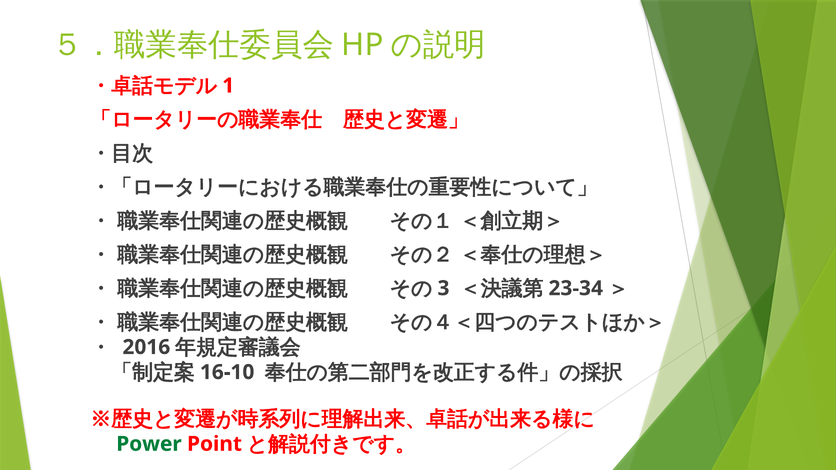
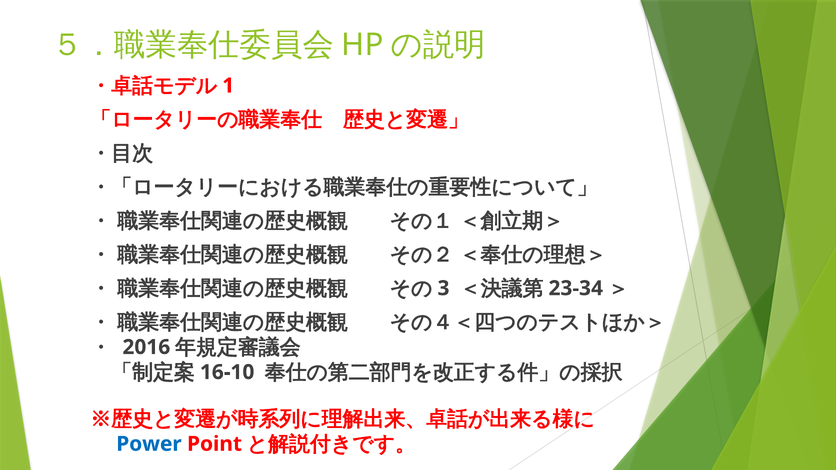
Power colour: green -> blue
